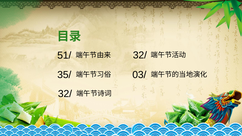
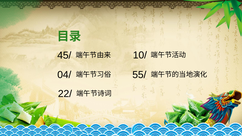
32/ at (140, 55): 32/ -> 10/
51/: 51/ -> 45/
35/: 35/ -> 04/
03/: 03/ -> 55/
32/ at (65, 94): 32/ -> 22/
